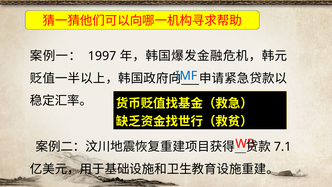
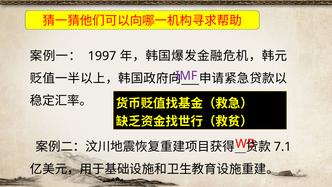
IMF colour: blue -> purple
